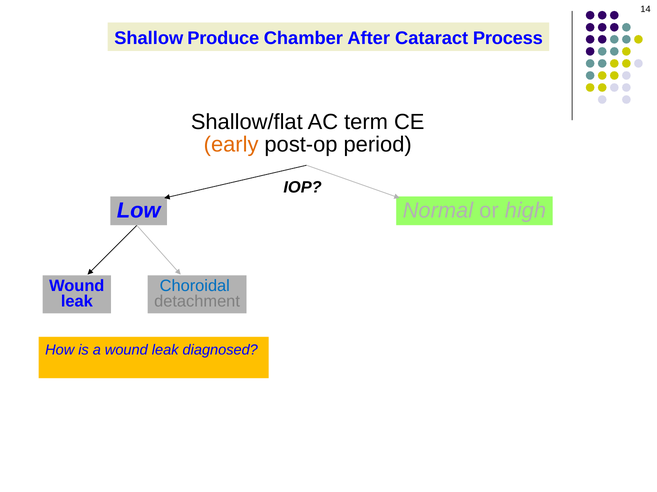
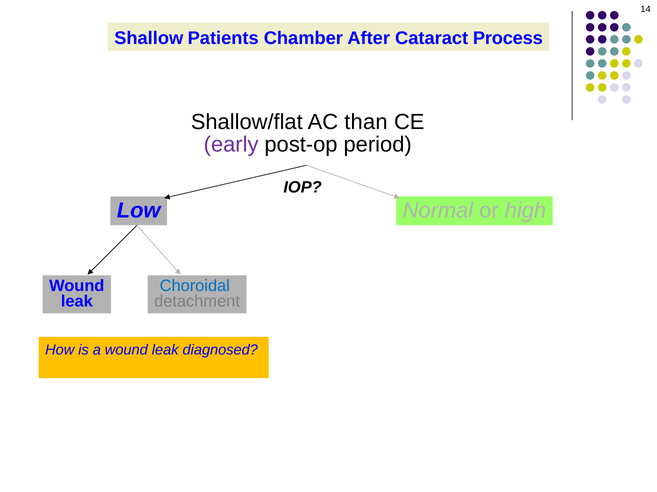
Produce: Produce -> Patients
term: term -> than
early colour: orange -> purple
